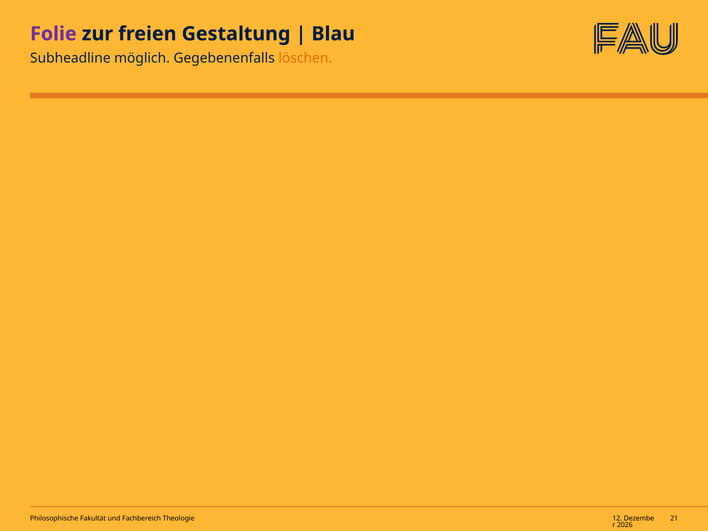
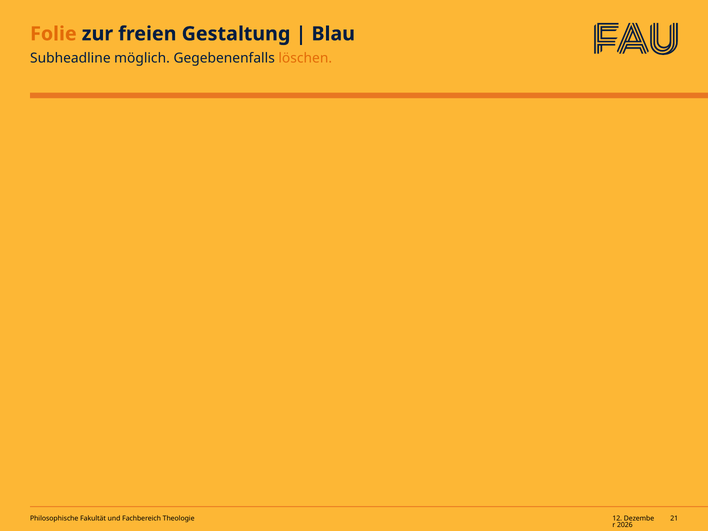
Folie colour: purple -> orange
